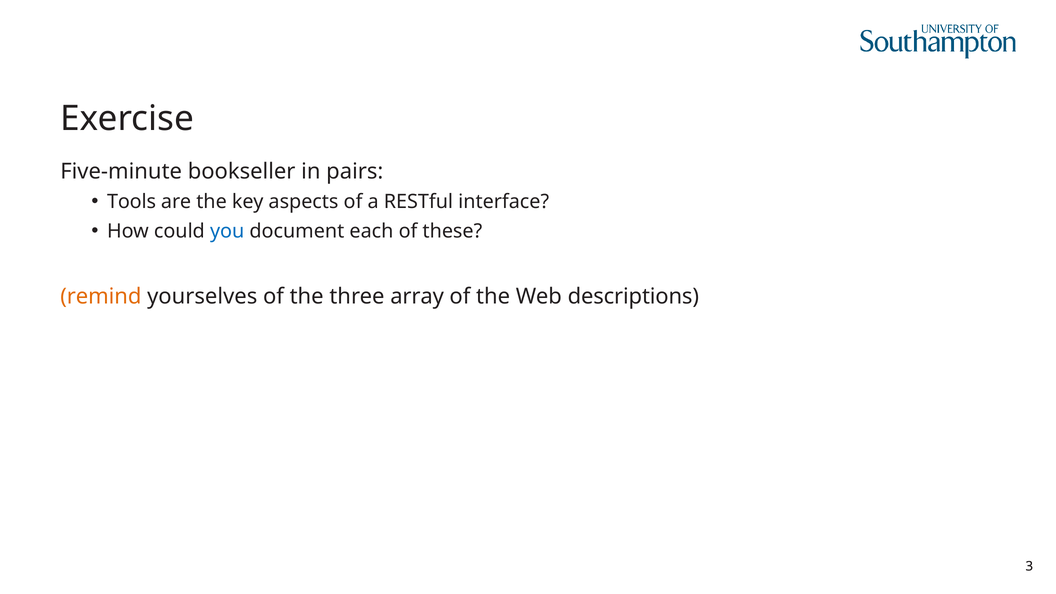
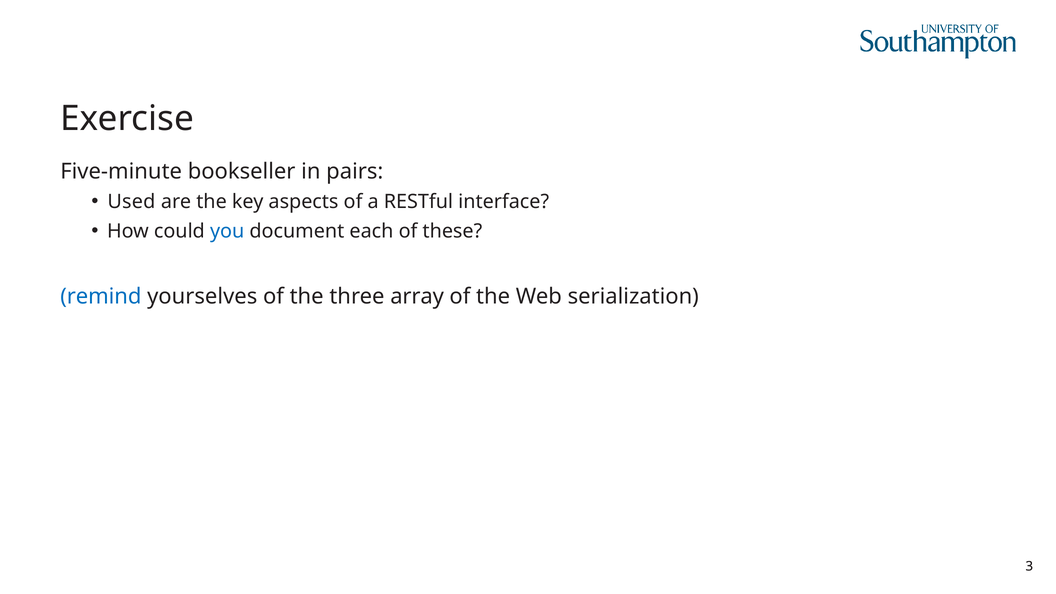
Tools: Tools -> Used
remind colour: orange -> blue
descriptions: descriptions -> serialization
